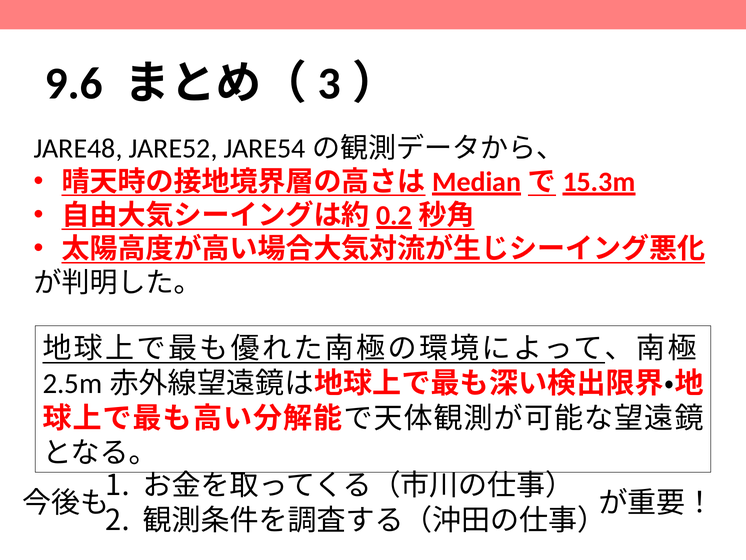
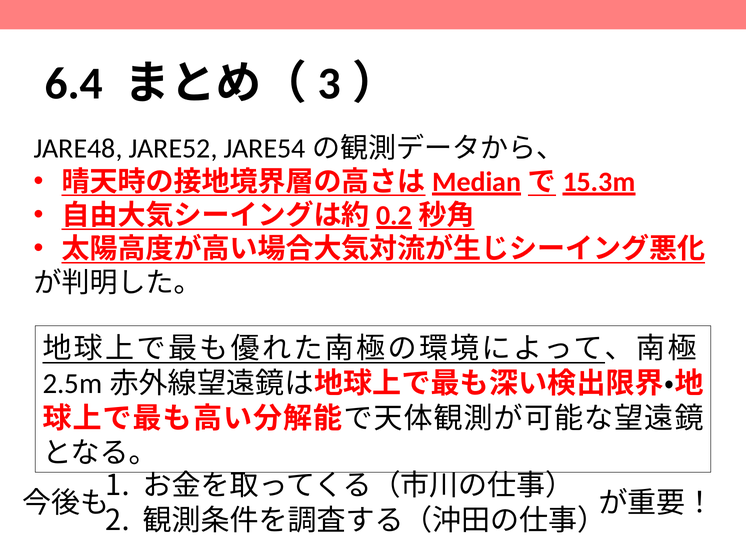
9.6: 9.6 -> 6.4
